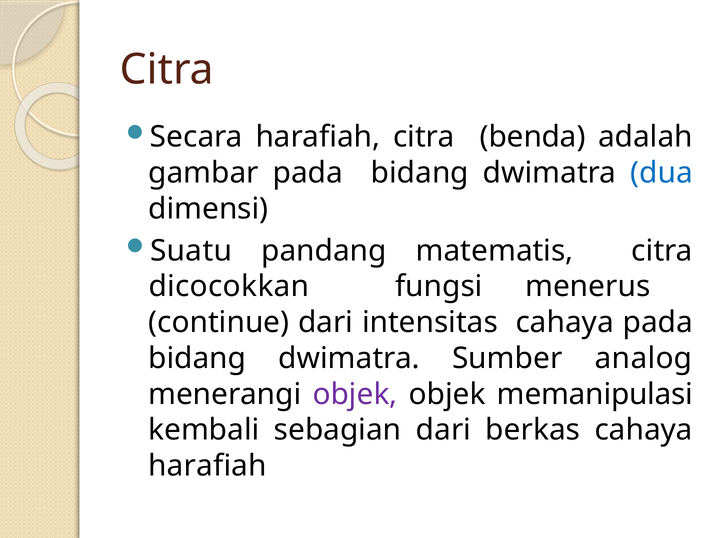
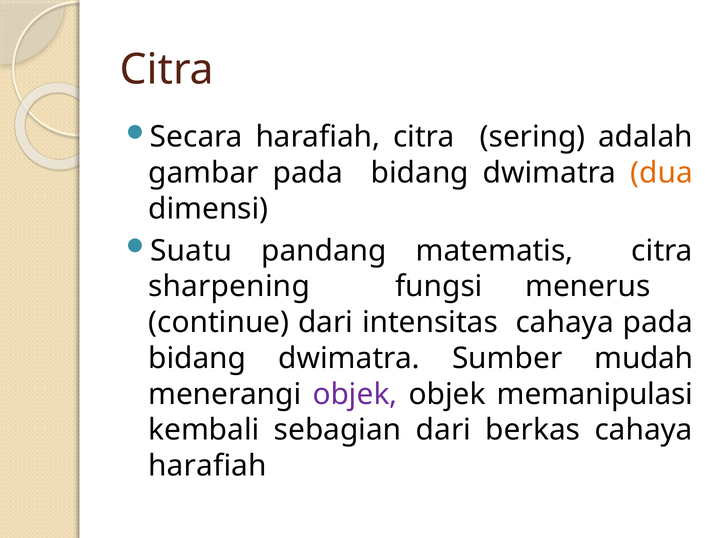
benda: benda -> sering
dua colour: blue -> orange
dicocokkan: dicocokkan -> sharpening
analog: analog -> mudah
